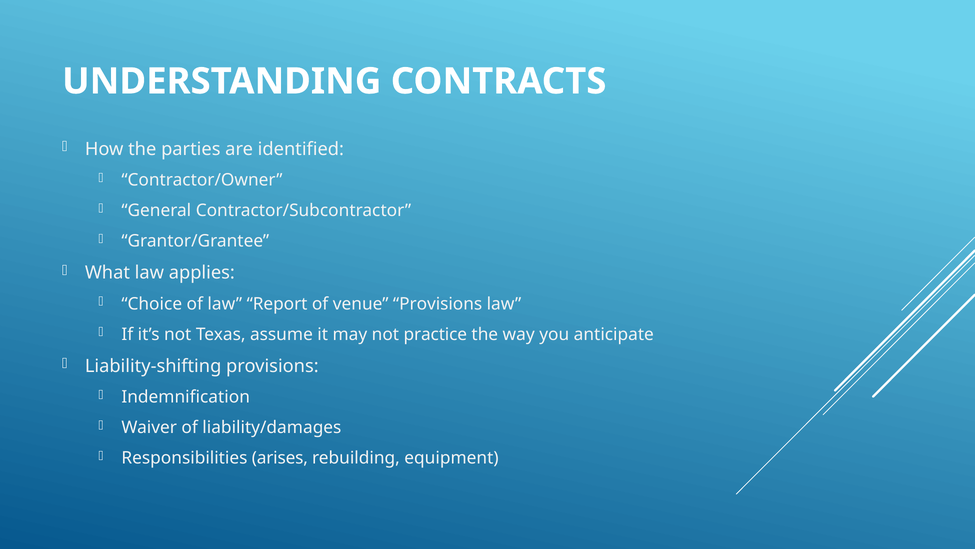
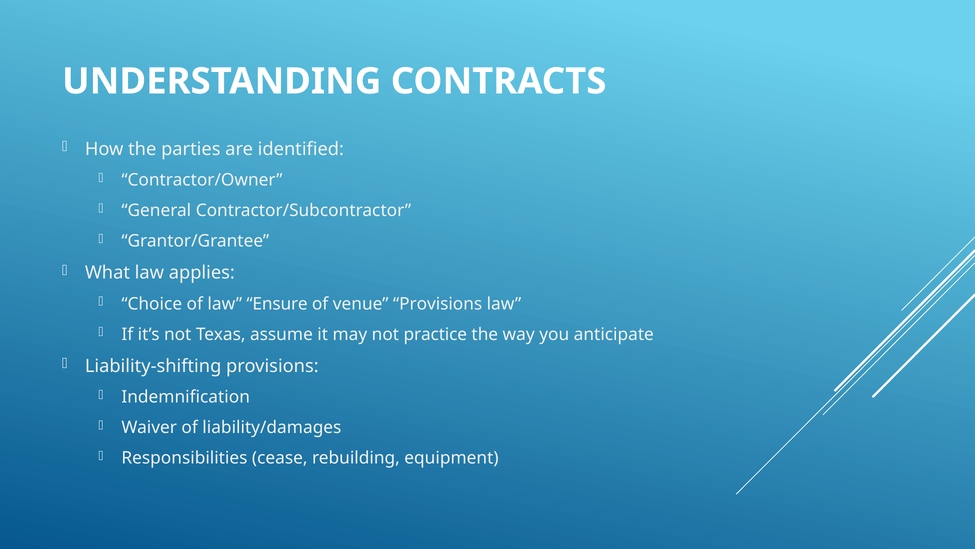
Report: Report -> Ensure
arises: arises -> cease
